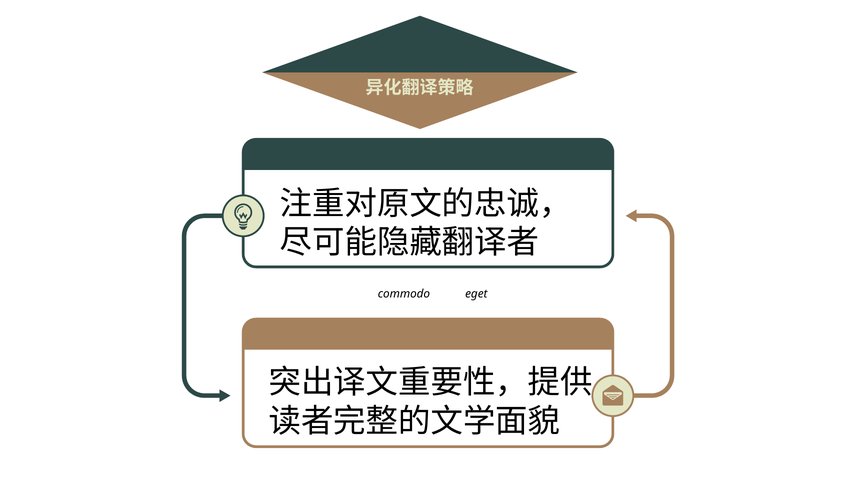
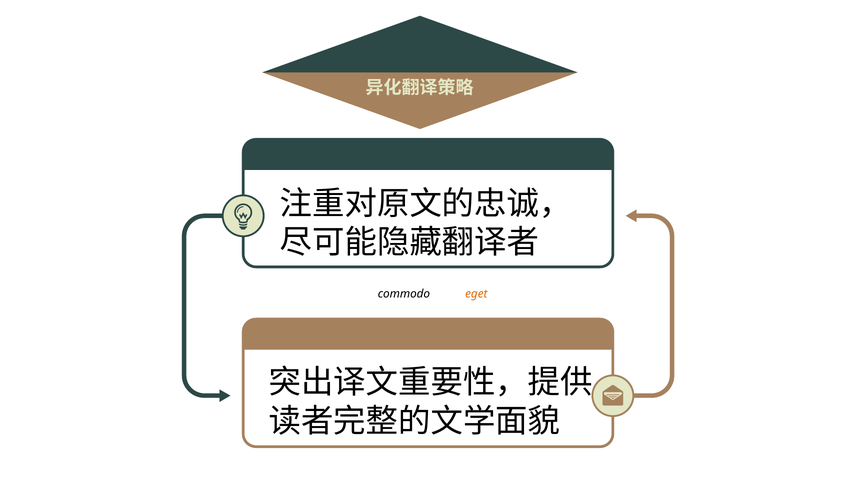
eget colour: black -> orange
